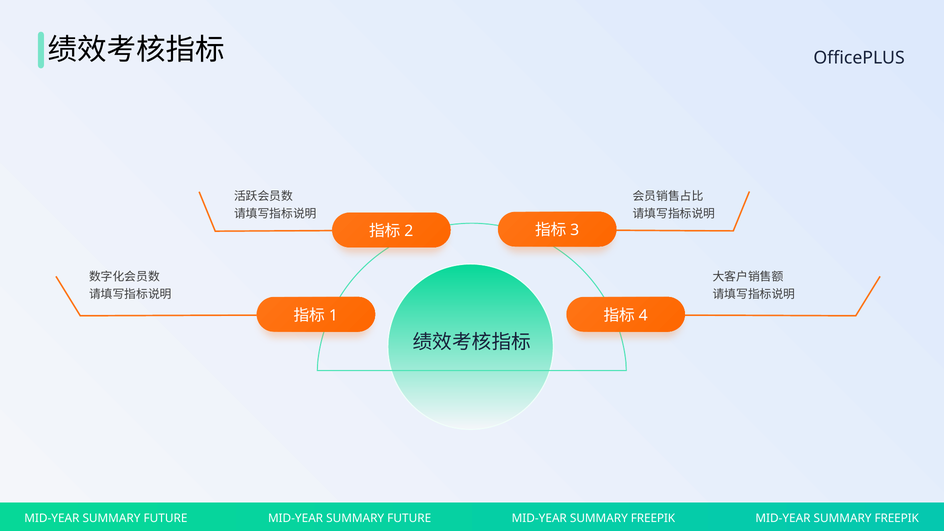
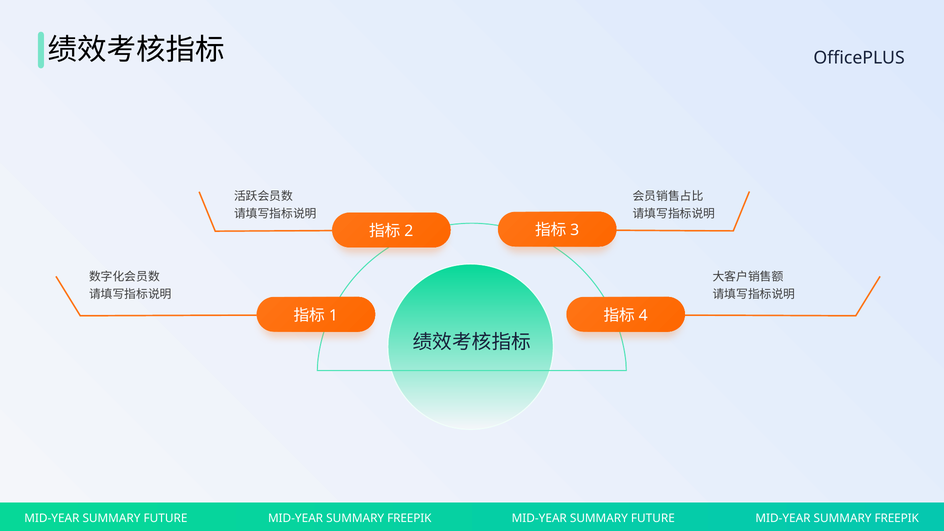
FUTURE at (409, 518): FUTURE -> FREEPIK
FREEPIK at (653, 518): FREEPIK -> FUTURE
